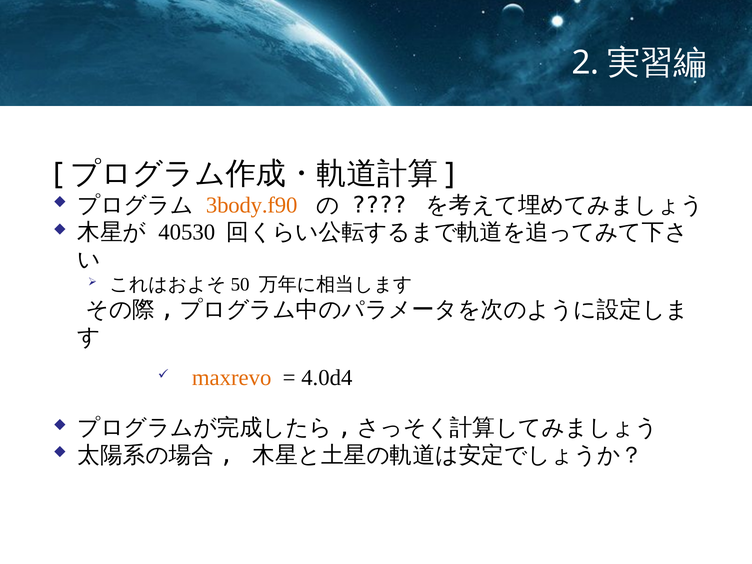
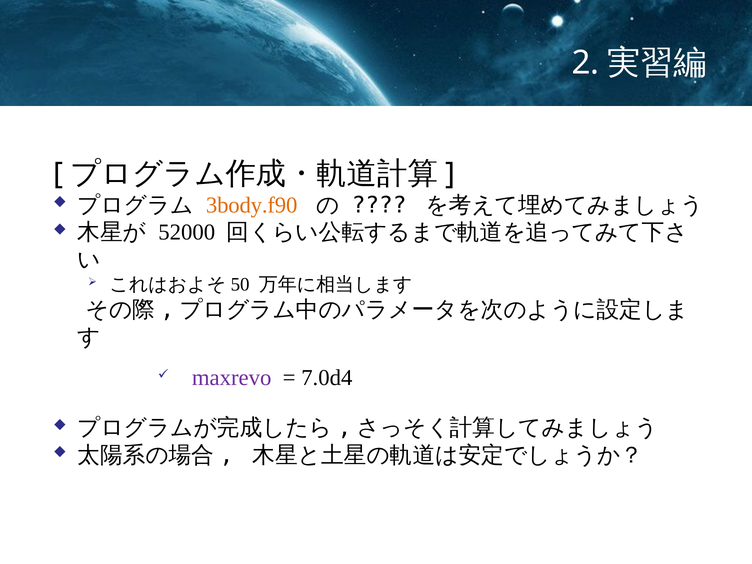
40530: 40530 -> 52000
maxrevo colour: orange -> purple
4.0d4: 4.0d4 -> 7.0d4
